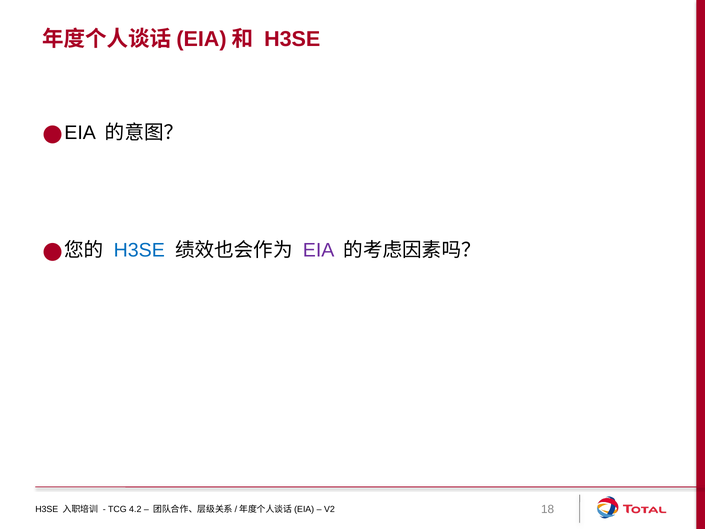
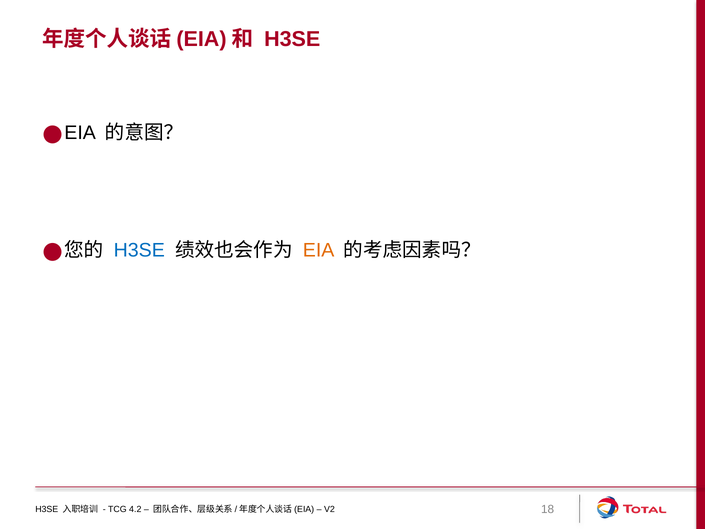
EIA colour: purple -> orange
